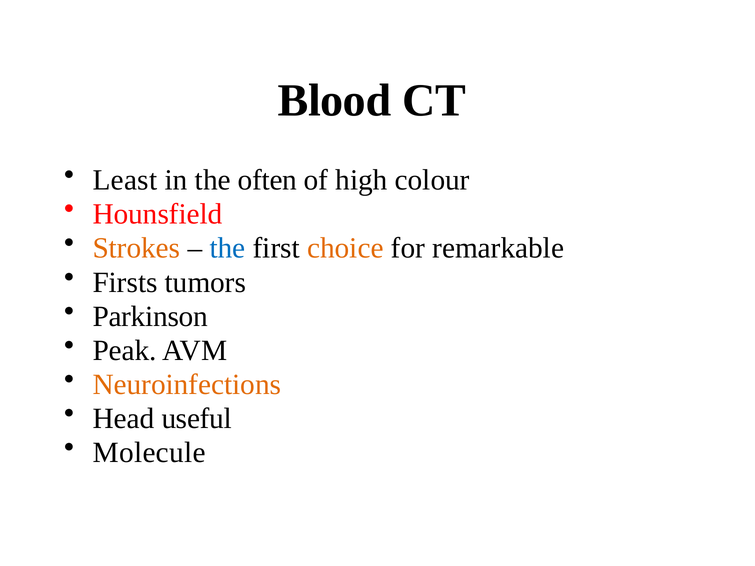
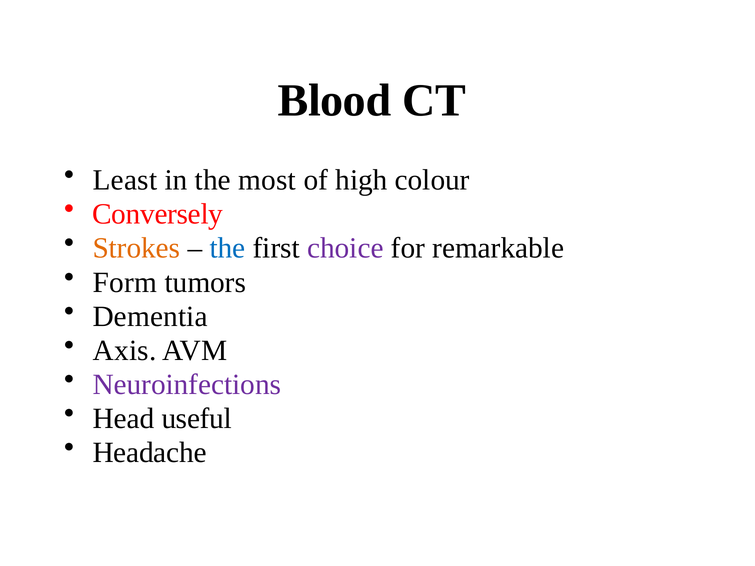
often: often -> most
Hounsfield: Hounsfield -> Conversely
choice colour: orange -> purple
Firsts: Firsts -> Form
Parkinson: Parkinson -> Dementia
Peak: Peak -> Axis
Neuroinfections colour: orange -> purple
Molecule: Molecule -> Headache
